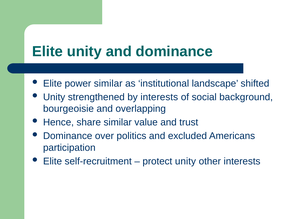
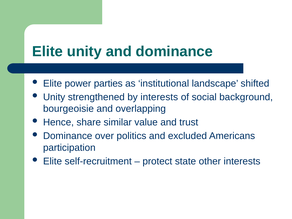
power similar: similar -> parties
protect unity: unity -> state
